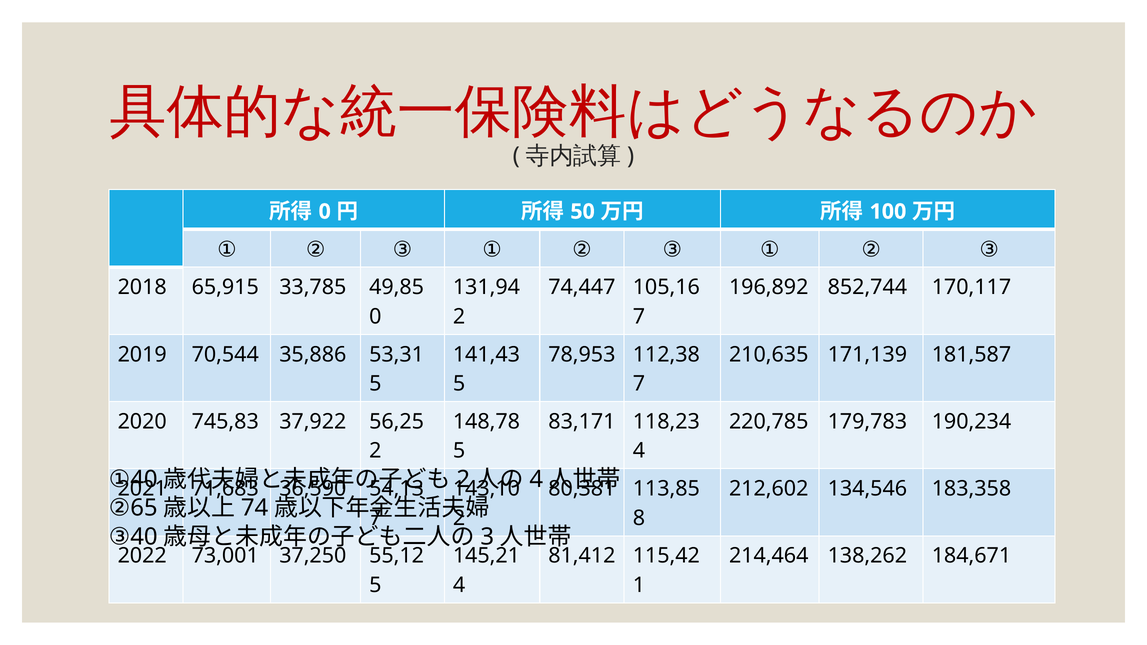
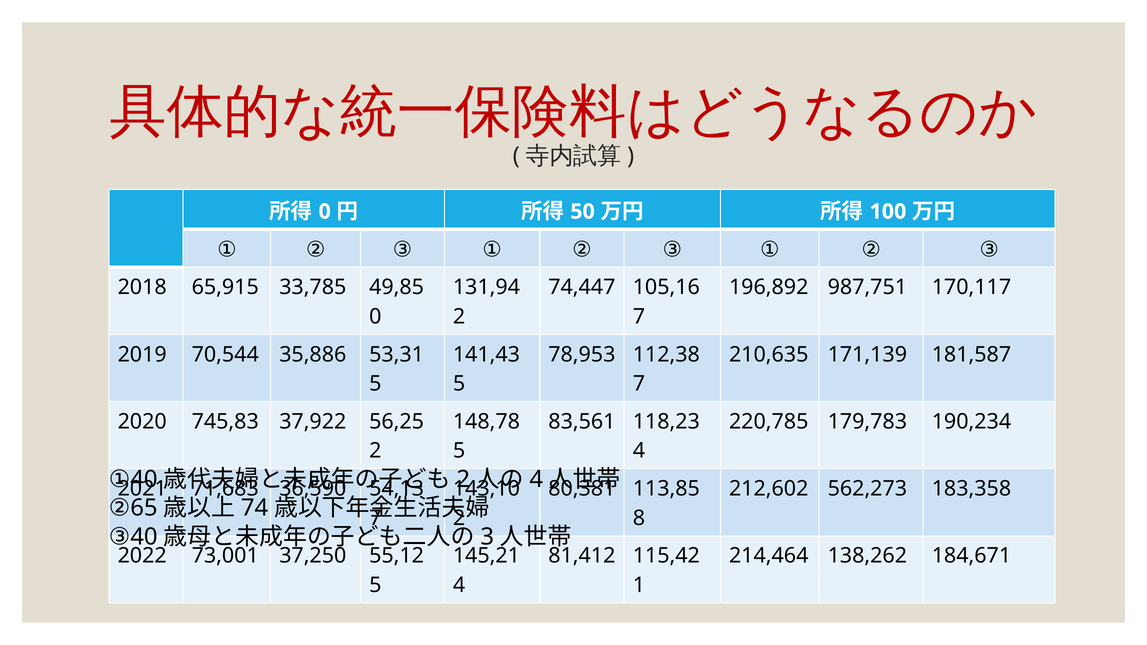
852,744: 852,744 -> 987,751
83,171: 83,171 -> 83,561
134,546: 134,546 -> 562,273
